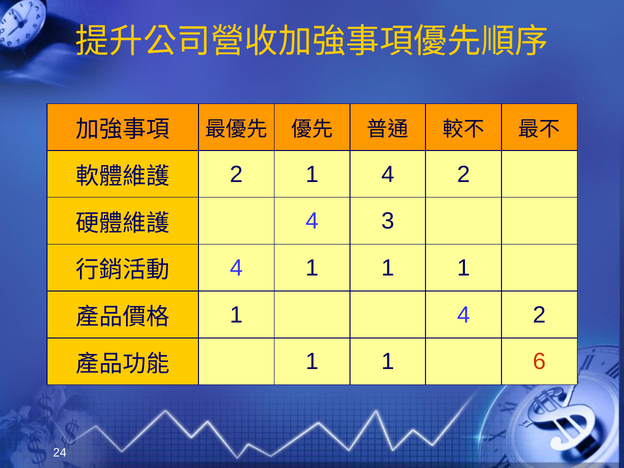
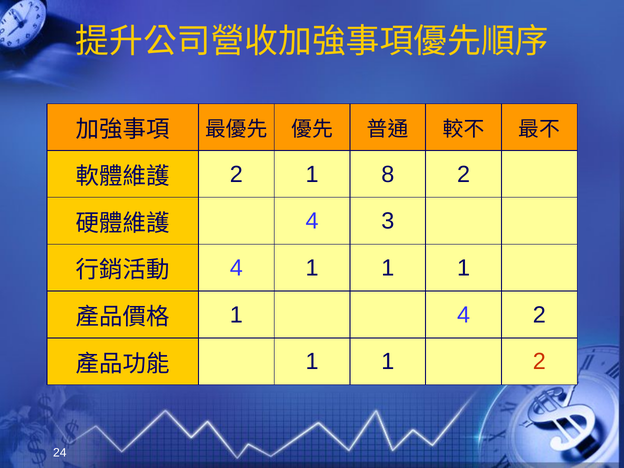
2 1 4: 4 -> 8
1 6: 6 -> 2
